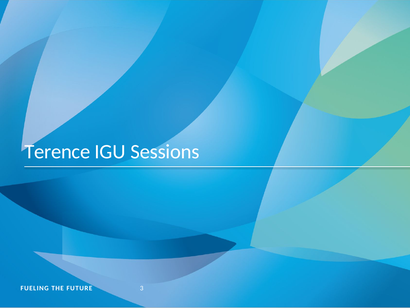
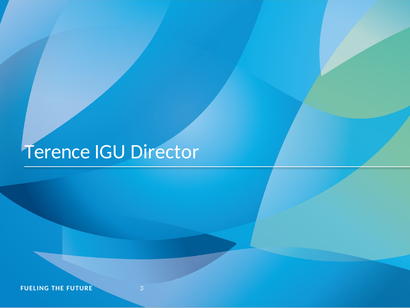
Sessions: Sessions -> Director
